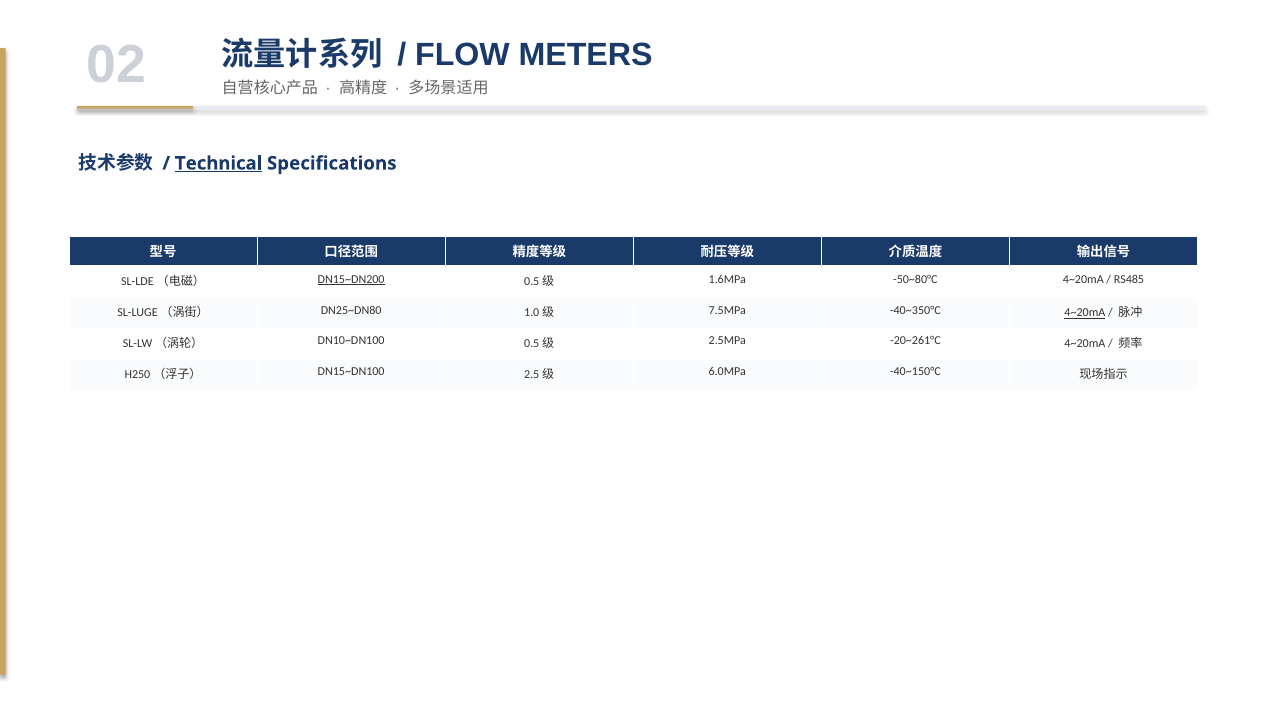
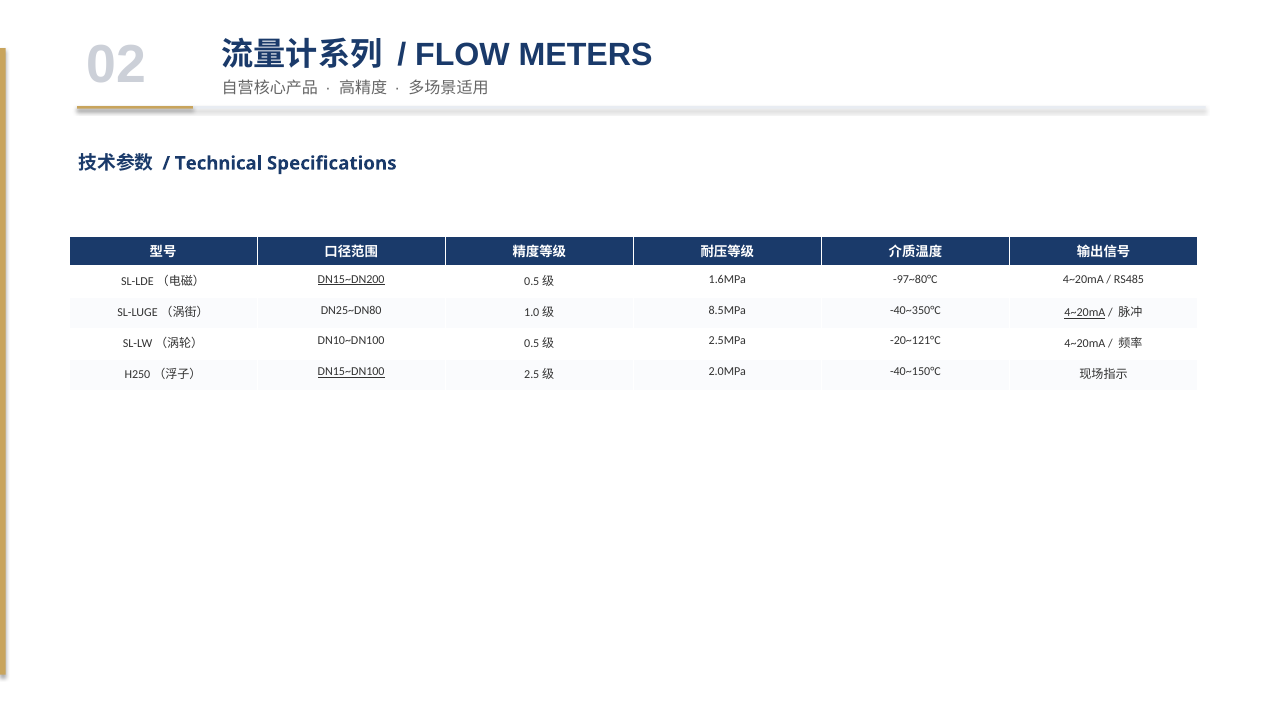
Technical underline: present -> none
-50~80°C: -50~80°C -> -97~80°C
7.5MPa: 7.5MPa -> 8.5MPa
-20~261°C: -20~261°C -> -20~121°C
DN15~DN100 underline: none -> present
6.0MPa: 6.0MPa -> 2.0MPa
